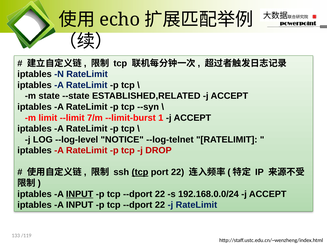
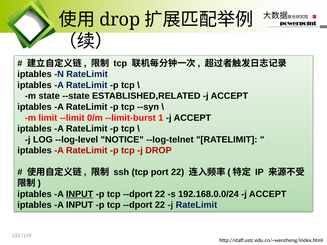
echo at (120, 20): echo -> drop
7/m: 7/m -> 0/m
tcp at (140, 172) underline: present -> none
